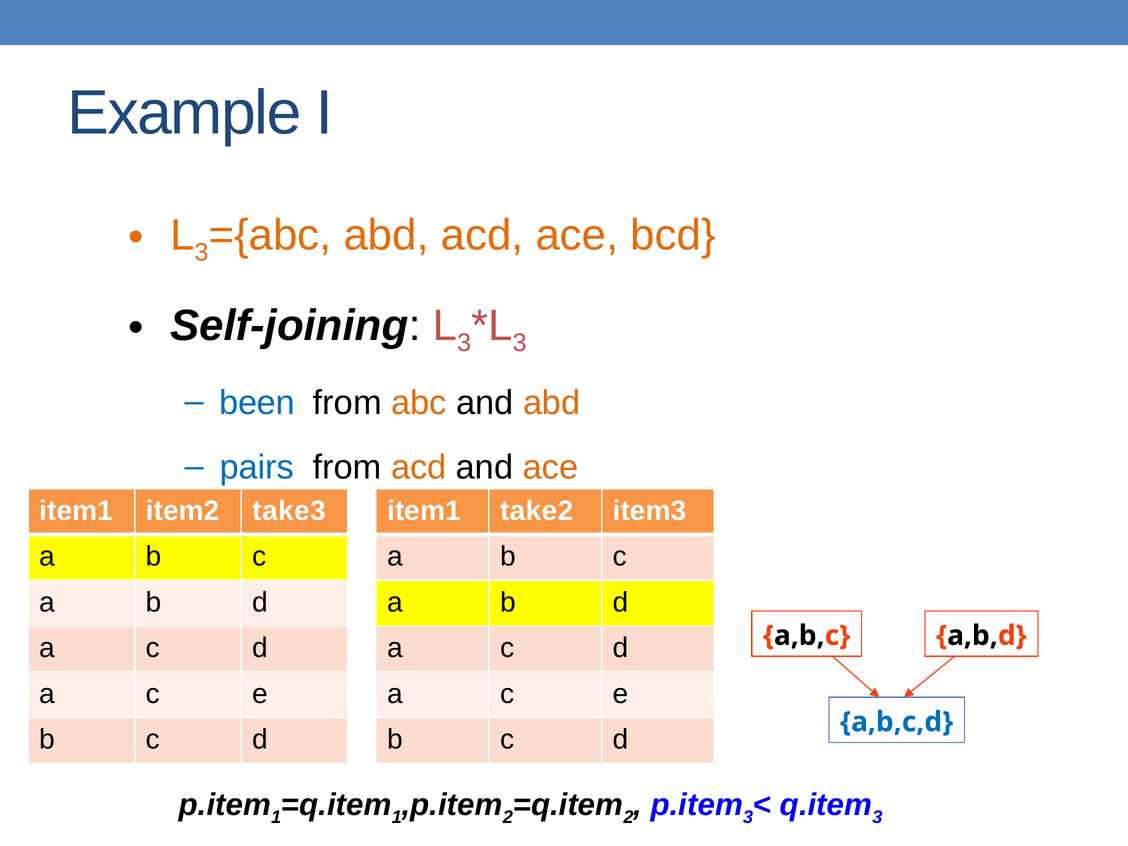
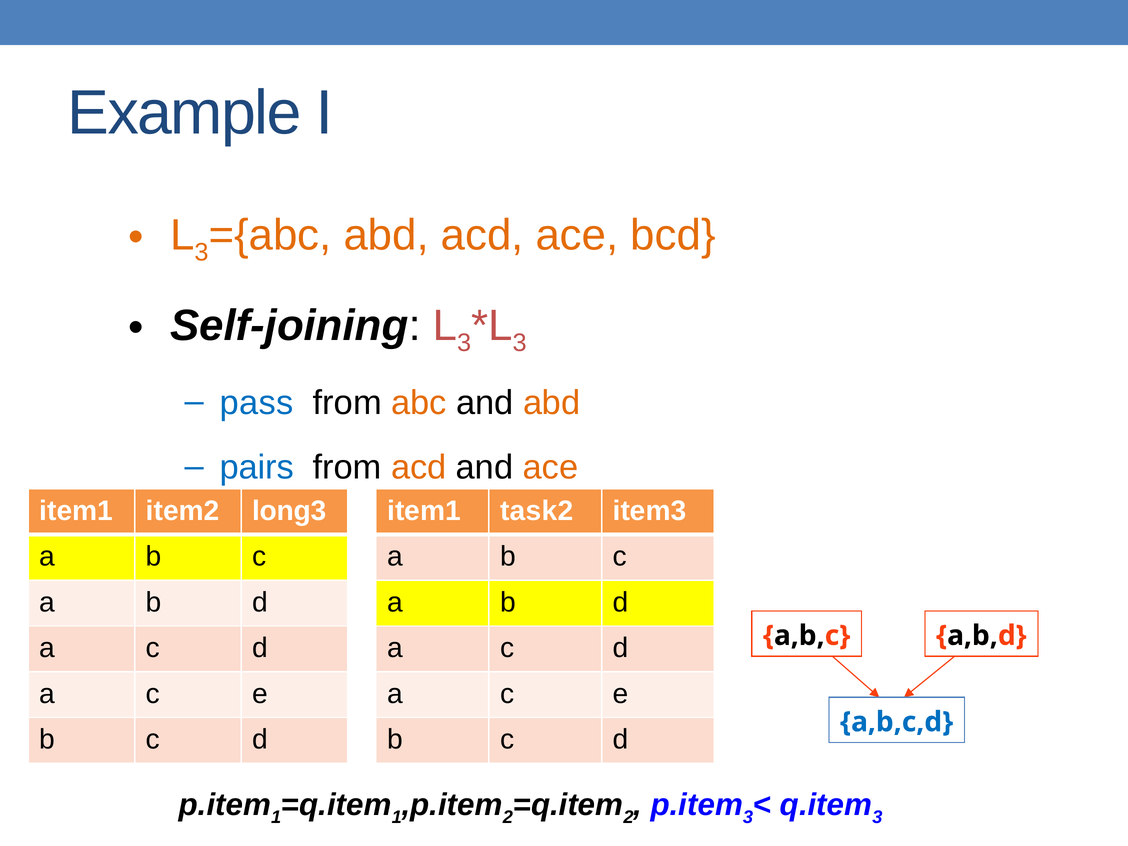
been: been -> pass
take3: take3 -> long3
take2: take2 -> task2
